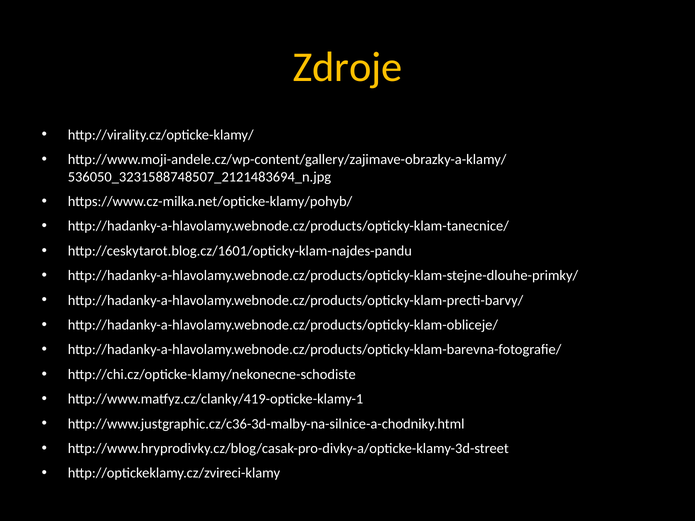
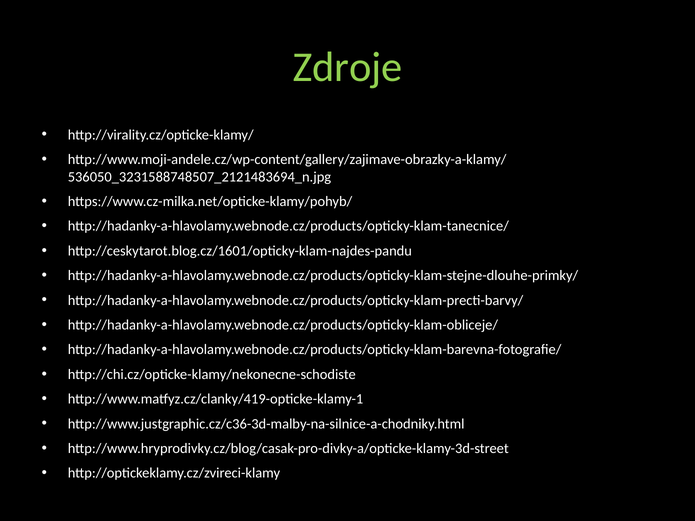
Zdroje colour: yellow -> light green
